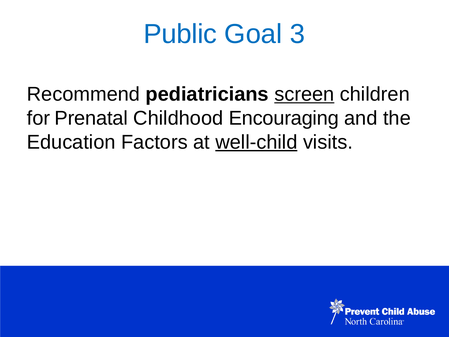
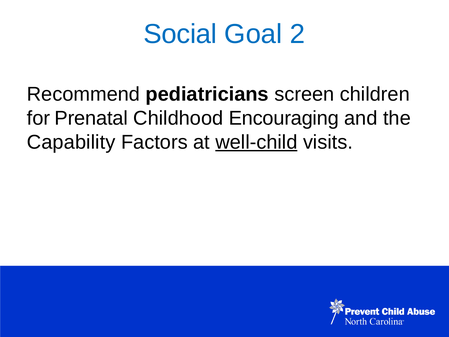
Public: Public -> Social
3: 3 -> 2
screen underline: present -> none
Education: Education -> Capability
